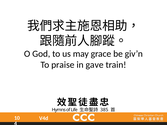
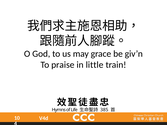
gave: gave -> little
